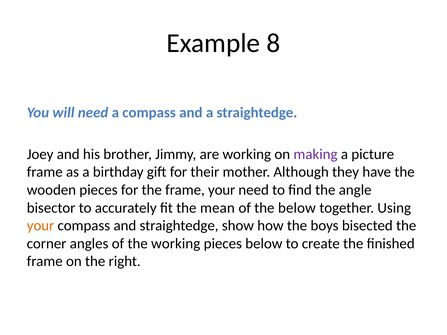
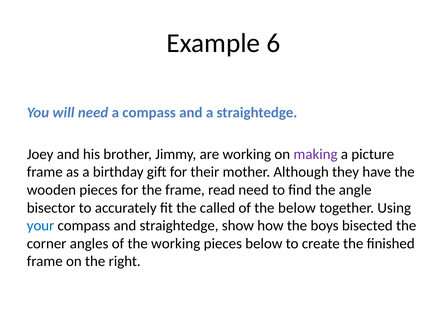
8: 8 -> 6
frame your: your -> read
mean: mean -> called
your at (41, 226) colour: orange -> blue
